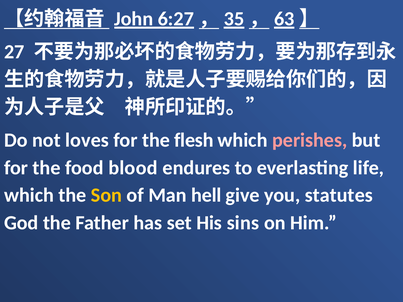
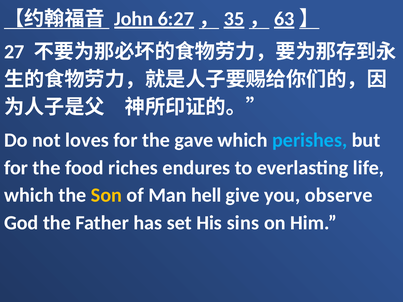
flesh: flesh -> gave
perishes colour: pink -> light blue
blood: blood -> riches
statutes: statutes -> observe
